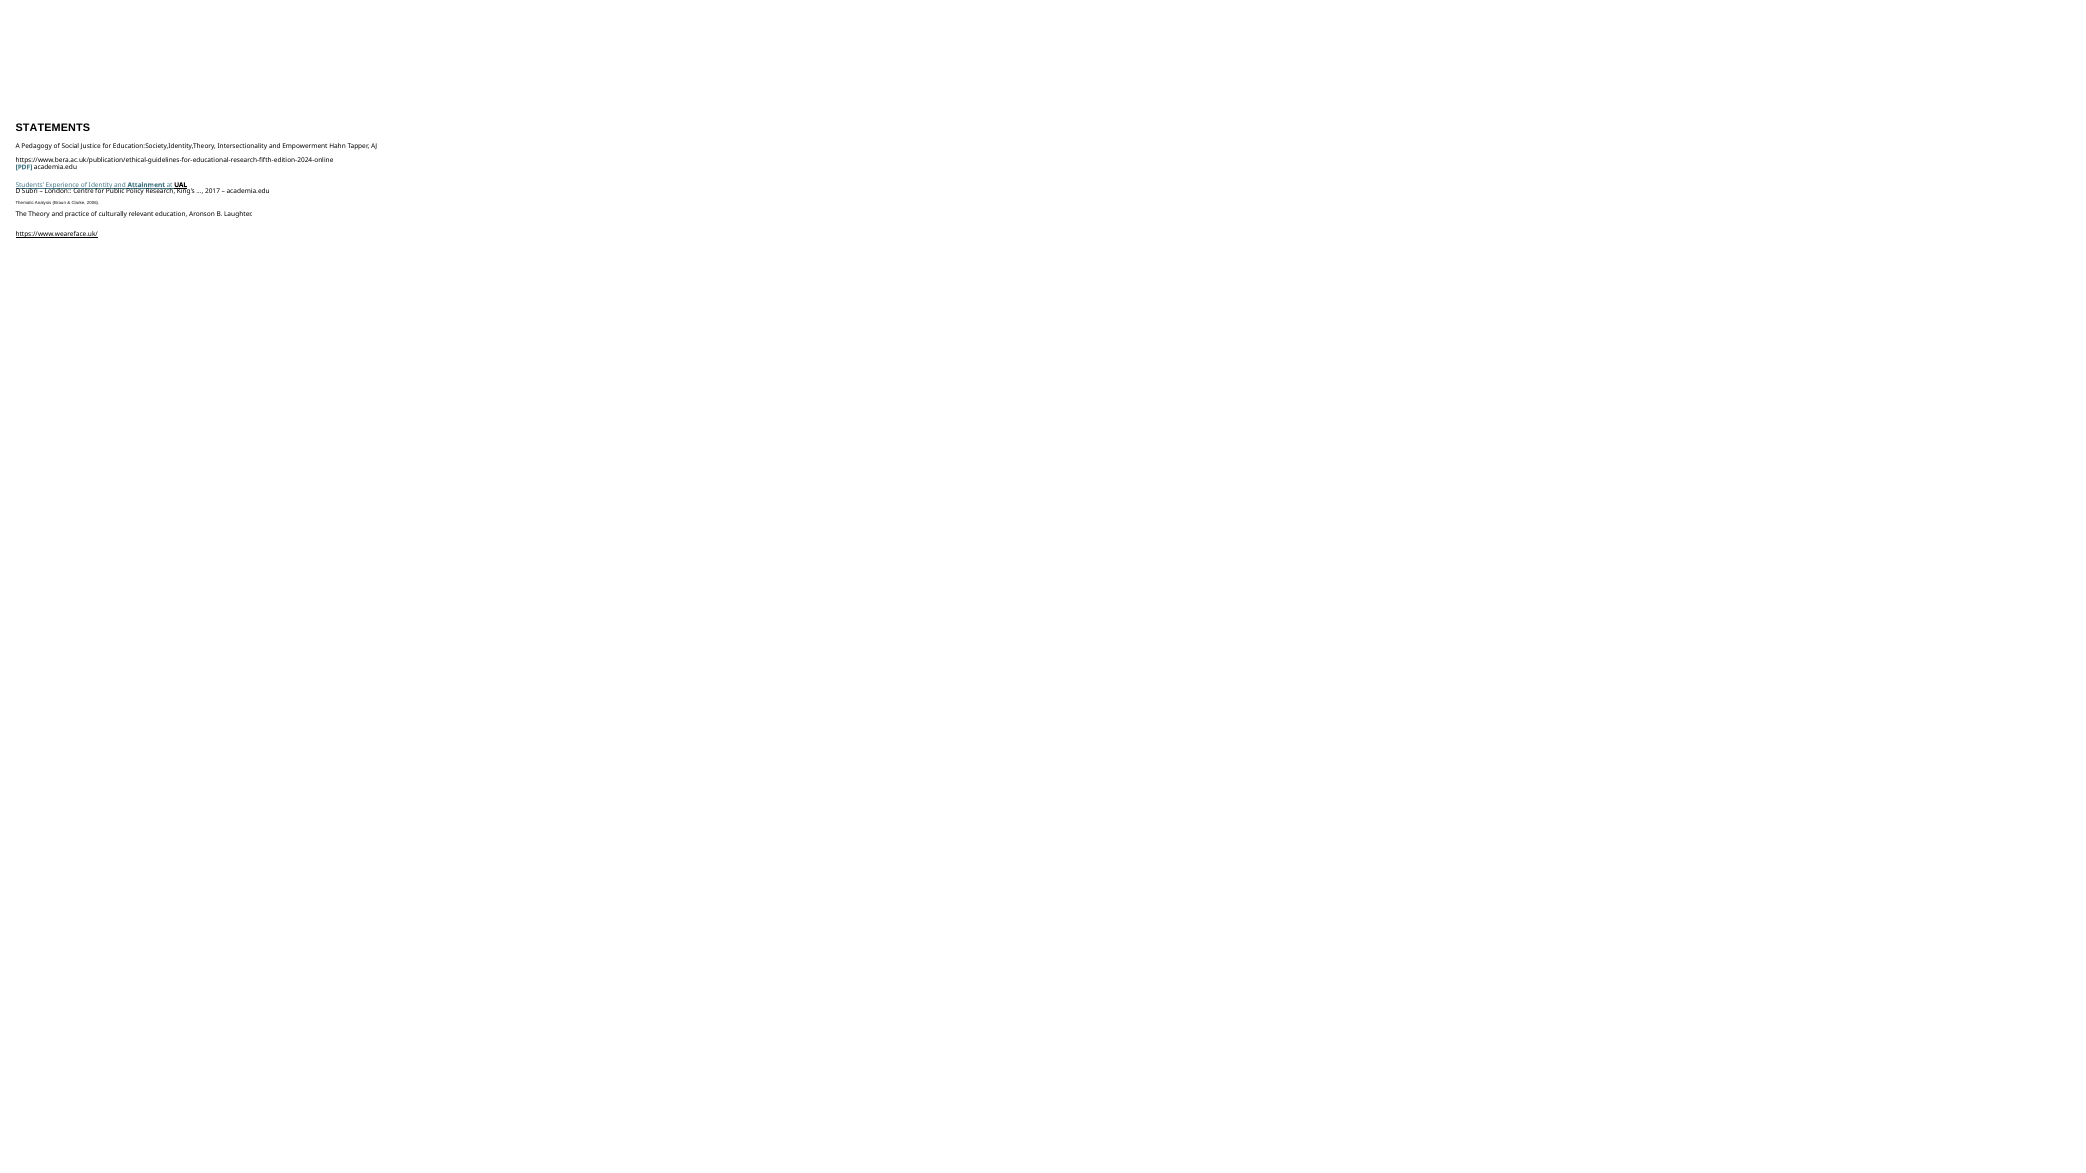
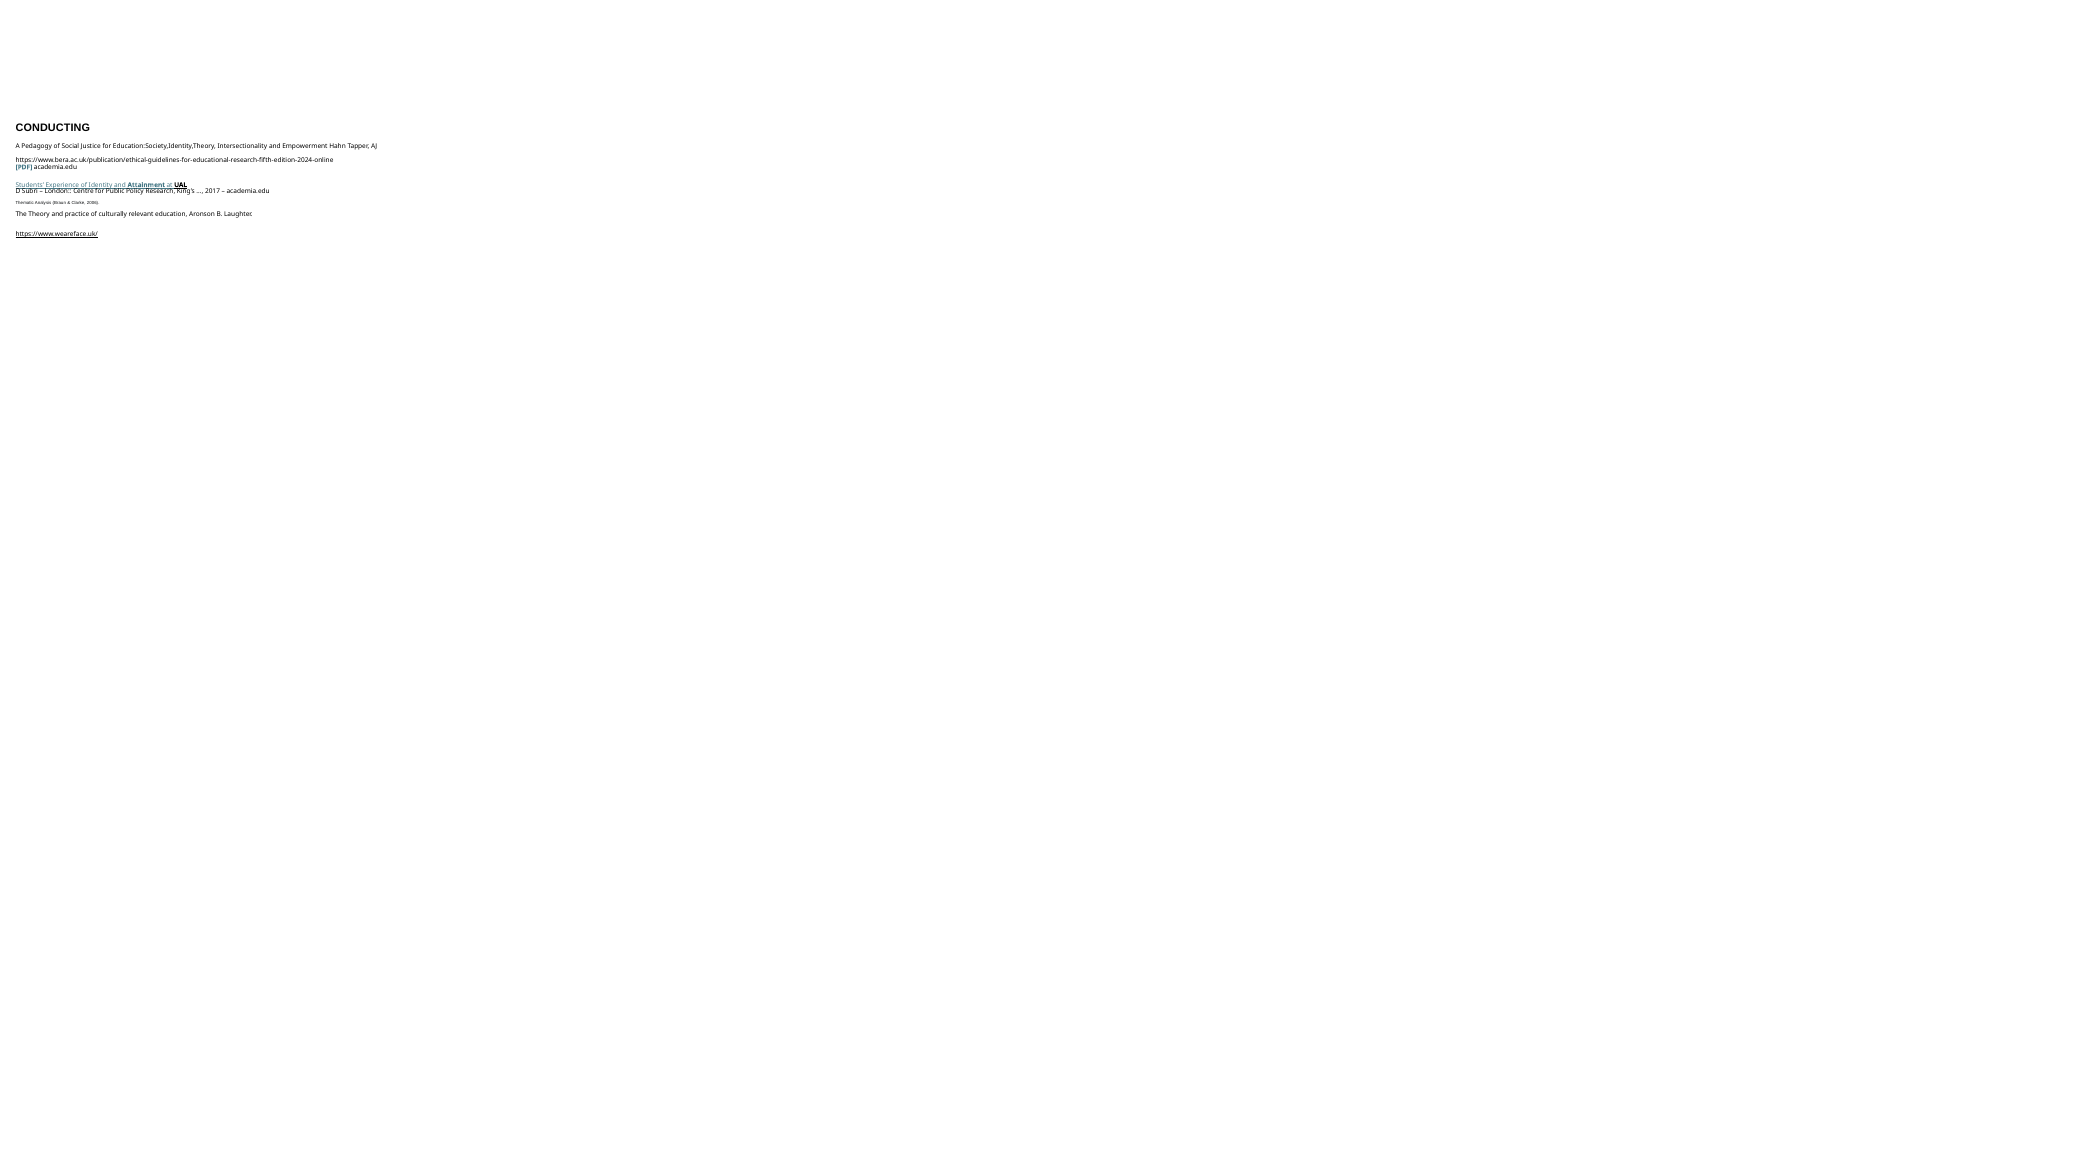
STATEMENTS: STATEMENTS -> CONDUCTING
